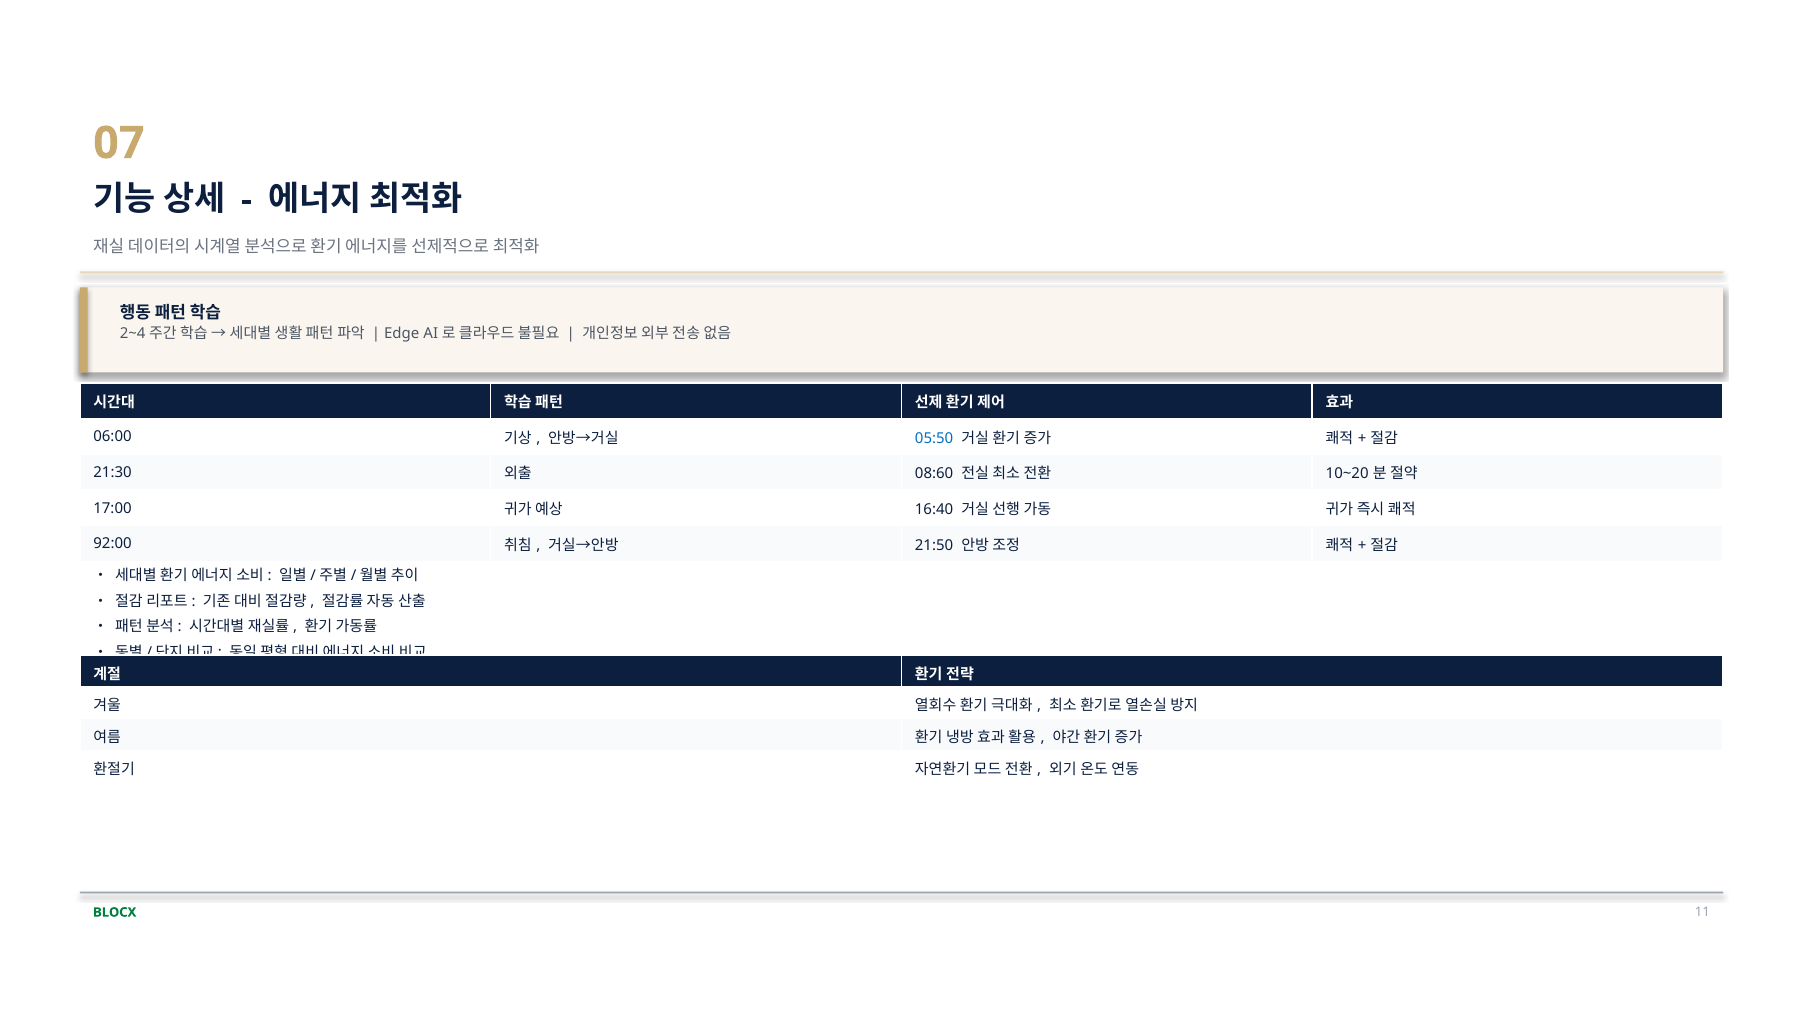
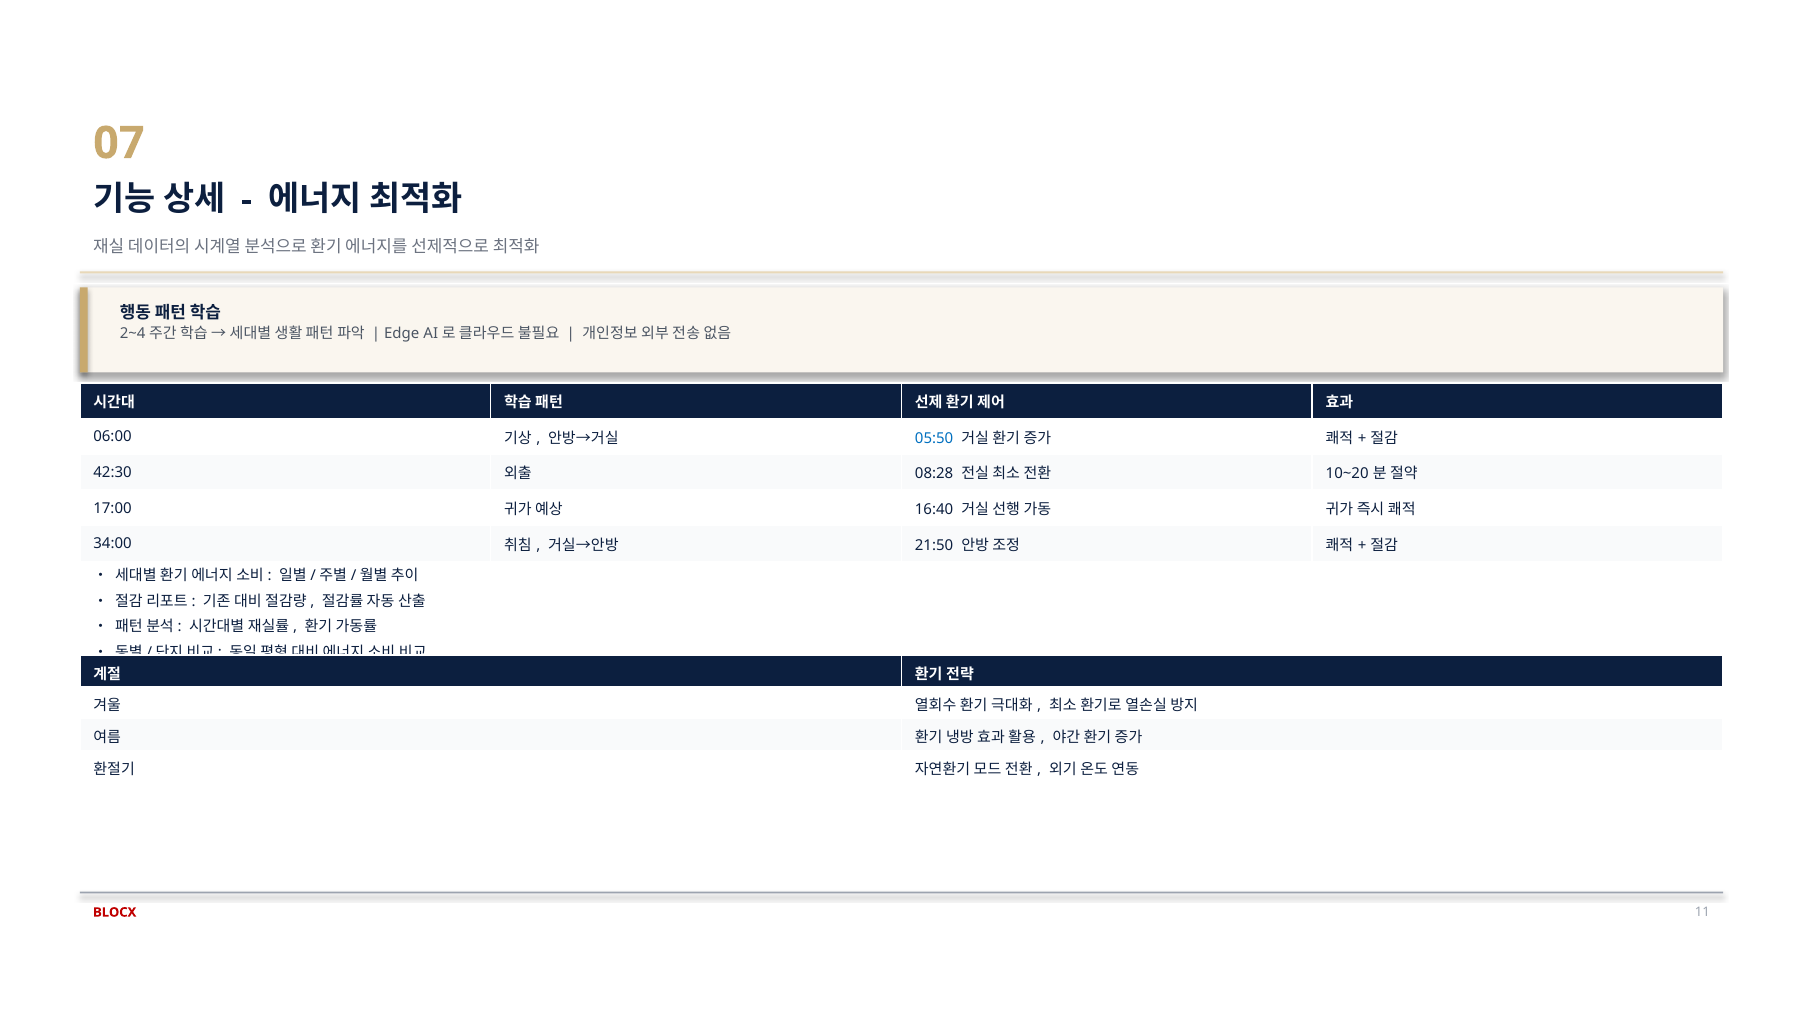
21:30: 21:30 -> 42:30
08:60: 08:60 -> 08:28
92:00: 92:00 -> 34:00
BLOCX colour: green -> red
